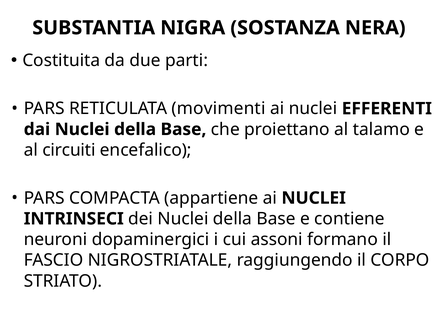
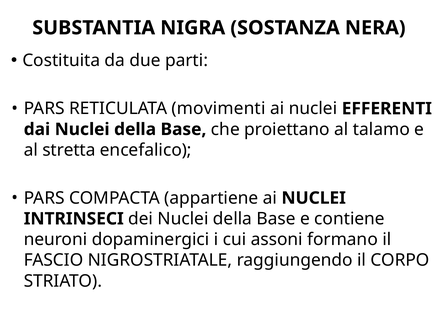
circuiti: circuiti -> stretta
